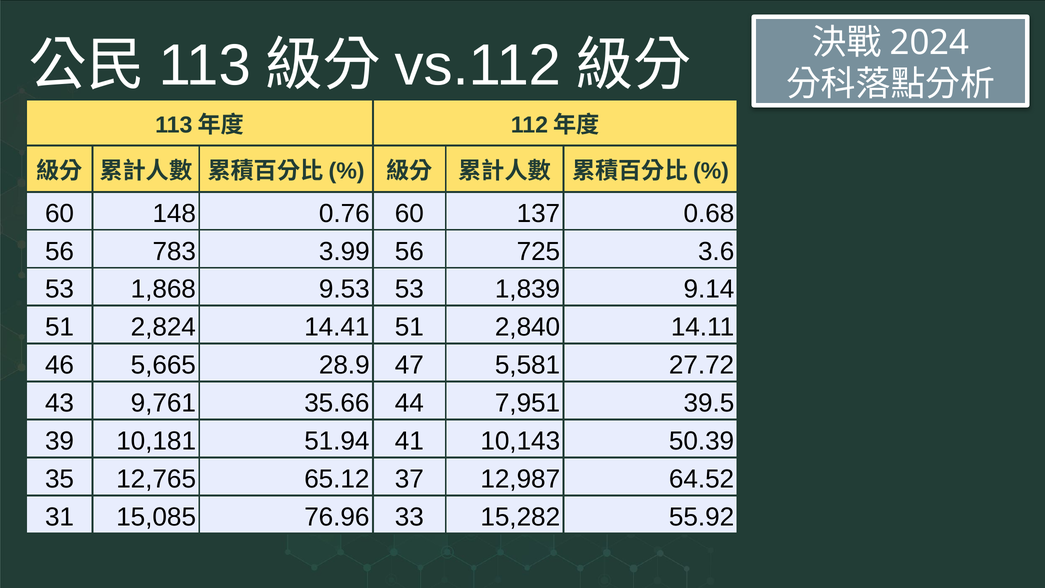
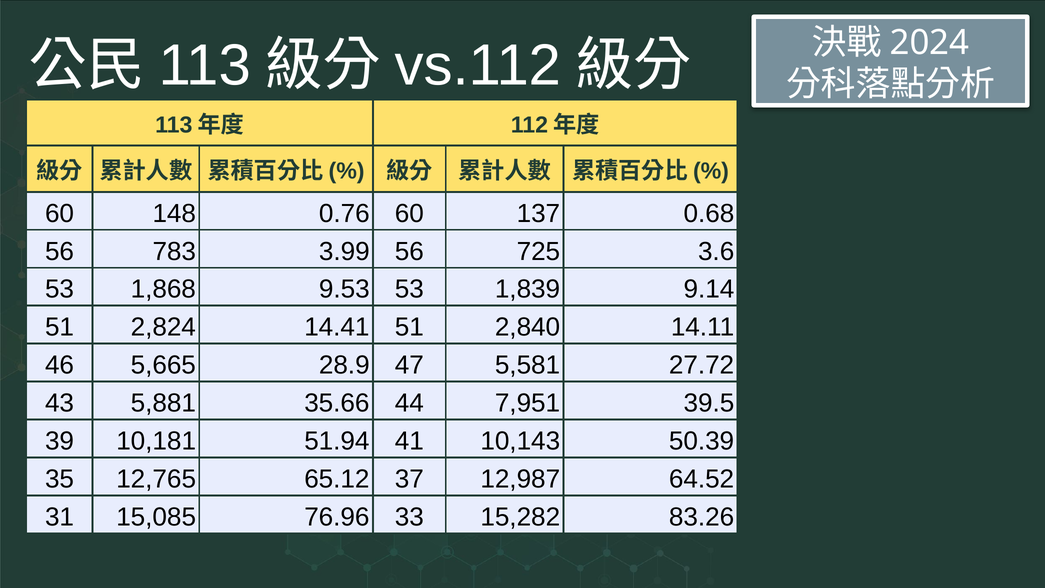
9,761: 9,761 -> 5,881
55.92: 55.92 -> 83.26
